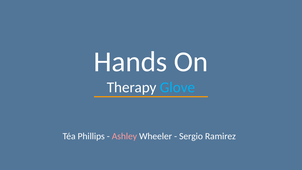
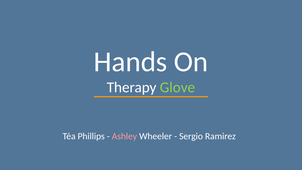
Glove colour: light blue -> light green
